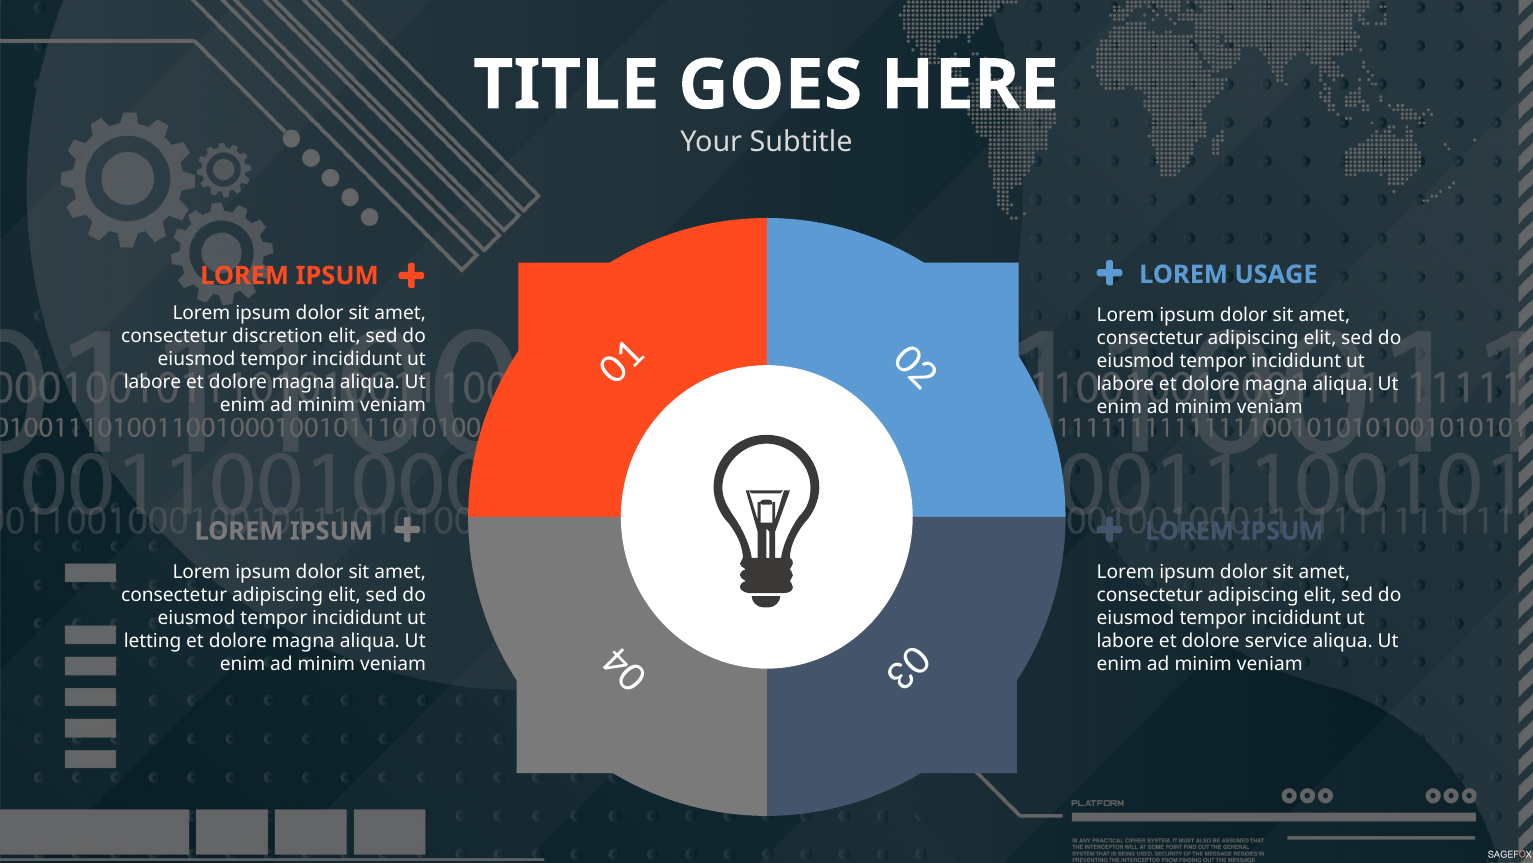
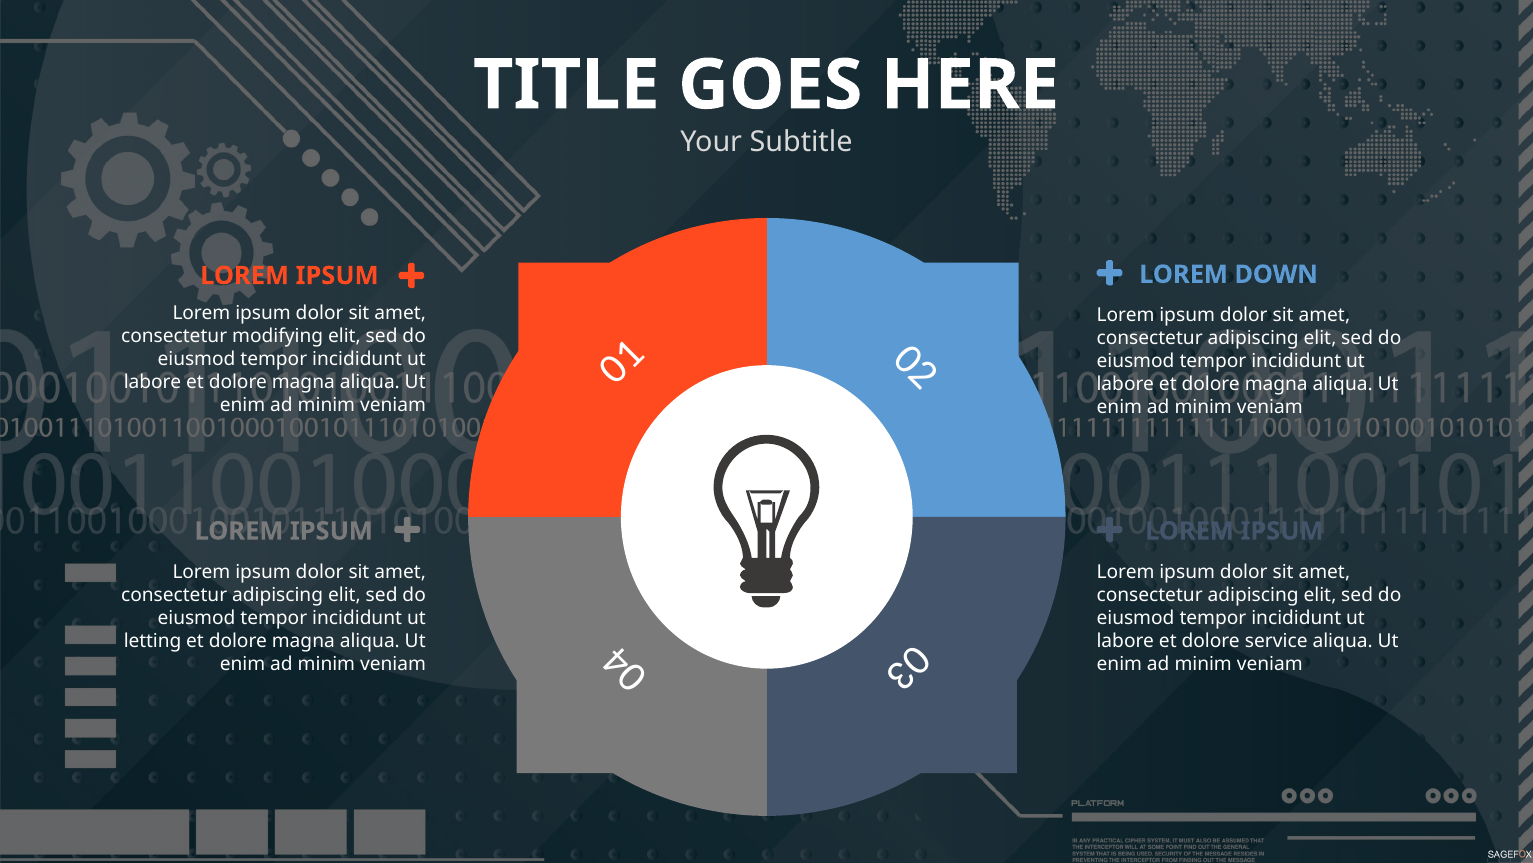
USAGE: USAGE -> DOWN
discretion: discretion -> modifying
